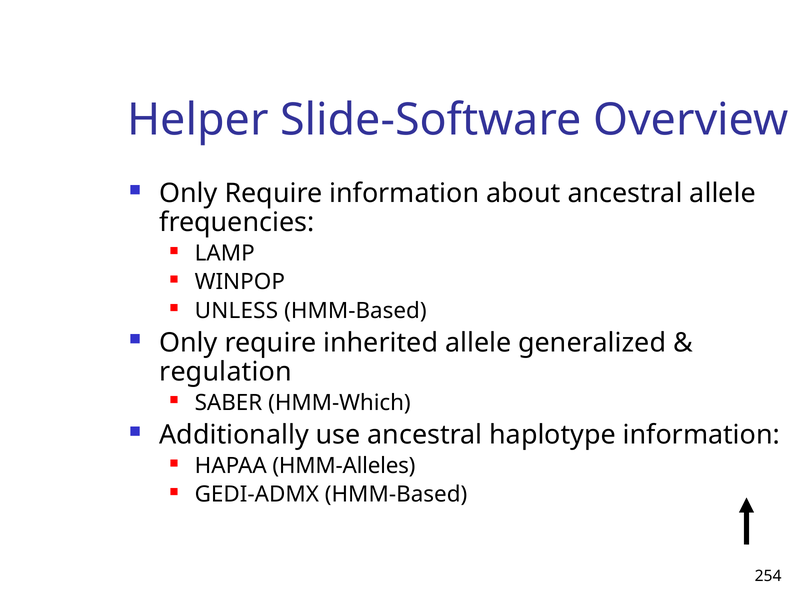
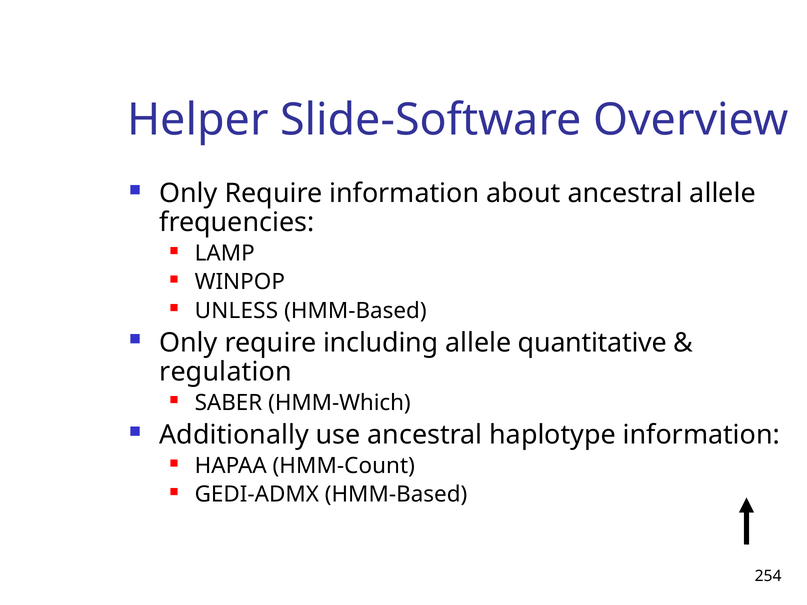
inherited: inherited -> including
generalized: generalized -> quantitative
HMM-Alleles: HMM-Alleles -> HMM-Count
